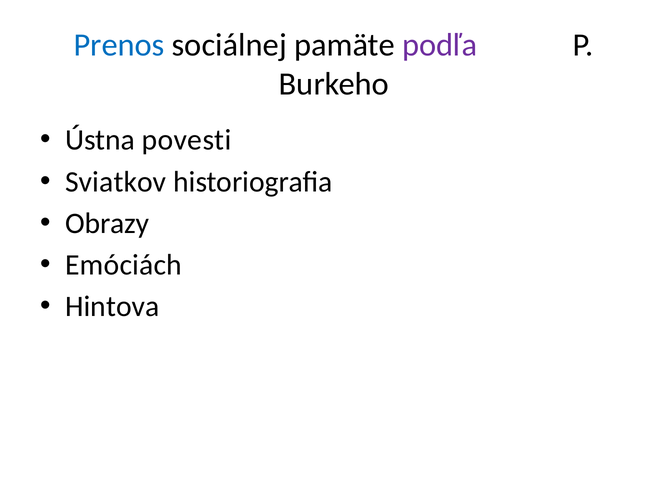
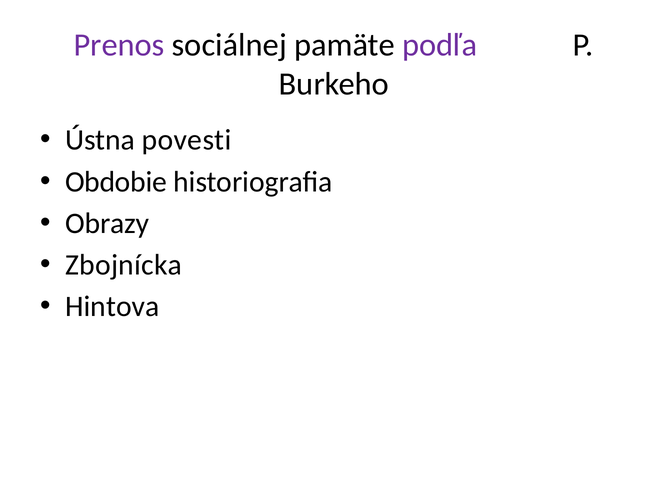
Prenos colour: blue -> purple
Sviatkov: Sviatkov -> Obdobie
Emóciách: Emóciách -> Zbojnícka
